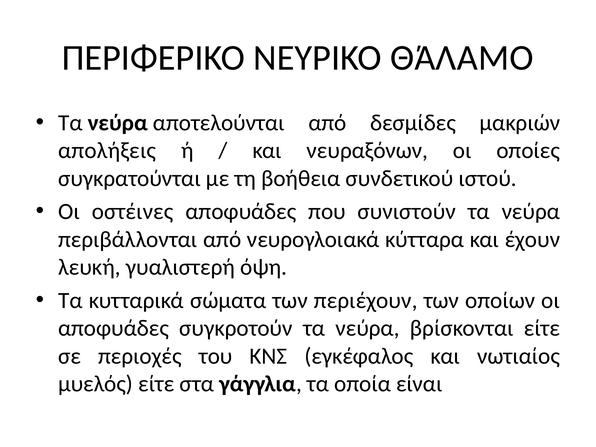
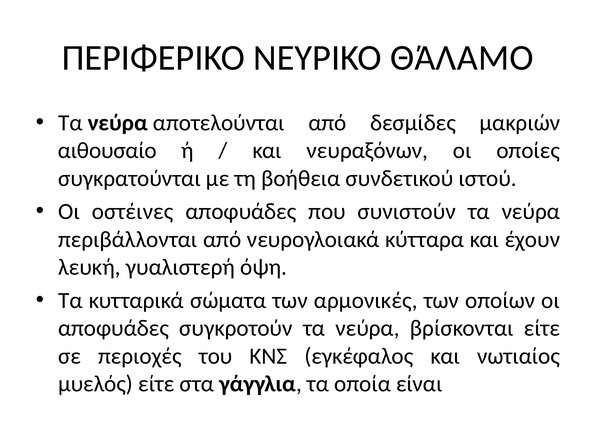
απολήξεις: απολήξεις -> αιθουσαίο
περιέχουν: περιέχουν -> αρμονικές
